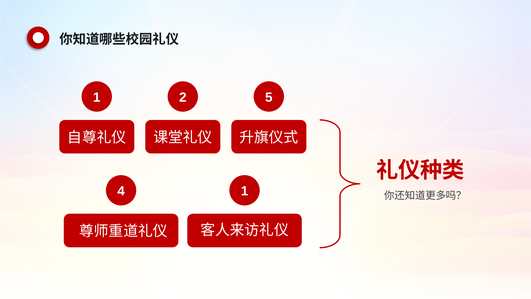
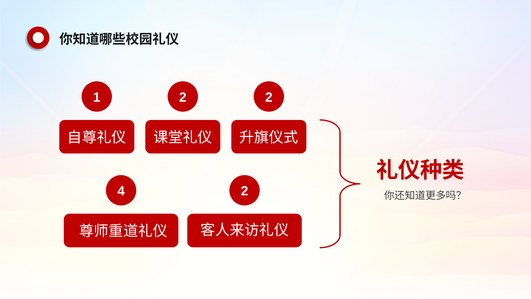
2 5: 5 -> 2
4 1: 1 -> 2
